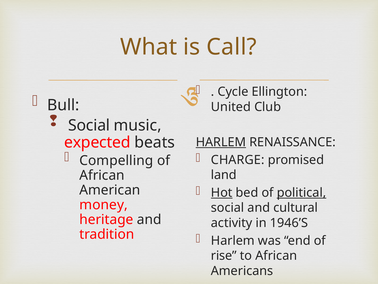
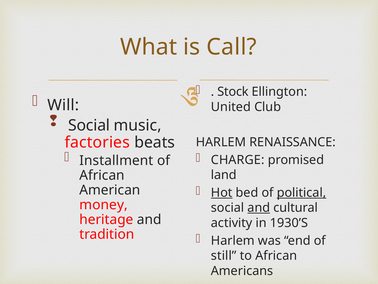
Cycle: Cycle -> Stock
Bull: Bull -> Will
expected: expected -> factories
HARLEM at (221, 142) underline: present -> none
Compelling: Compelling -> Installment
and at (259, 207) underline: none -> present
1946’S: 1946’S -> 1930’S
rise: rise -> still
